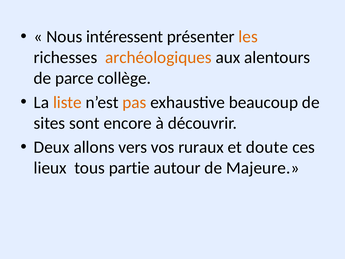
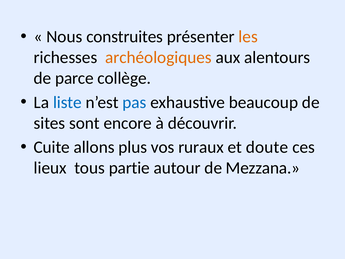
intéressent: intéressent -> construites
liste colour: orange -> blue
pas colour: orange -> blue
Deux: Deux -> Cuite
vers: vers -> plus
Majeure: Majeure -> Mezzana
